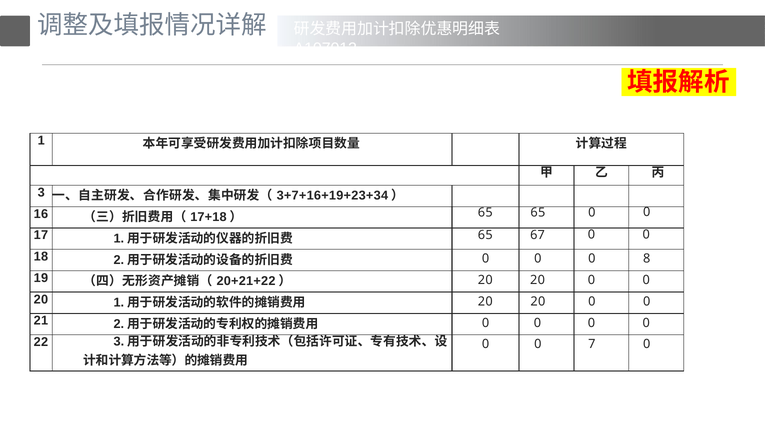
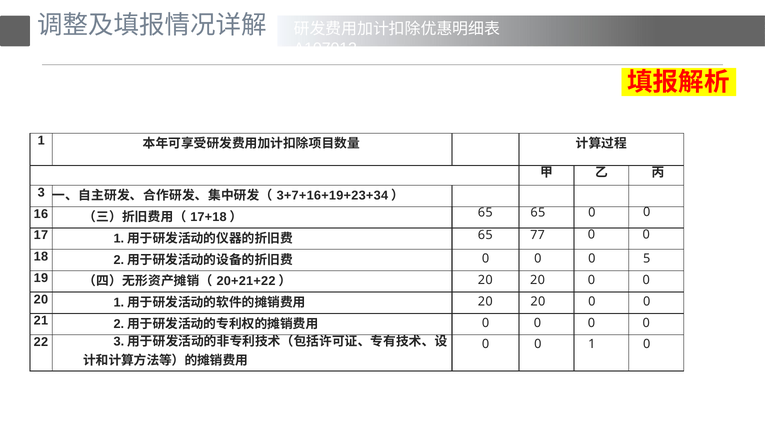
67: 67 -> 77
8: 8 -> 5
0 7: 7 -> 1
